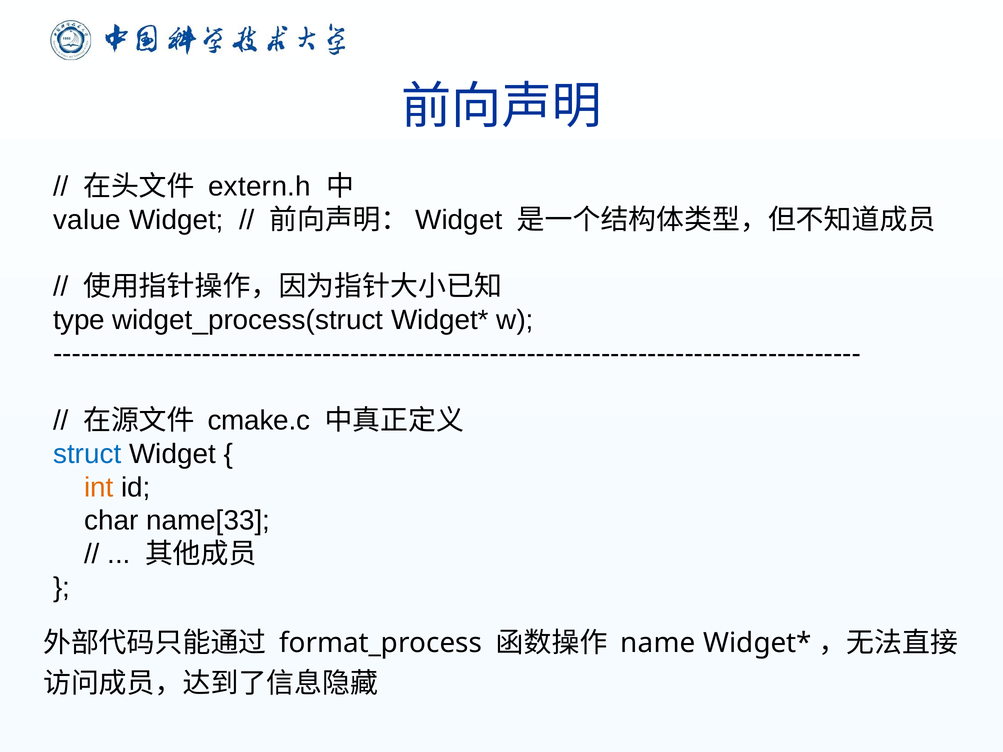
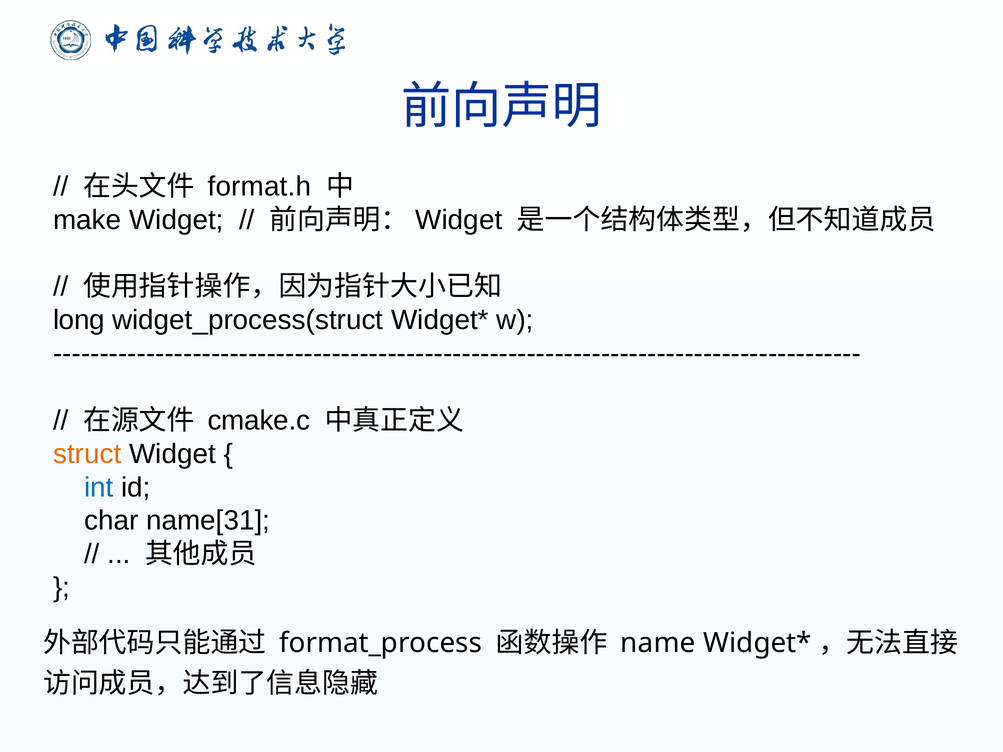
extern.h: extern.h -> format.h
value: value -> make
type: type -> long
struct colour: blue -> orange
int colour: orange -> blue
name[33: name[33 -> name[31
